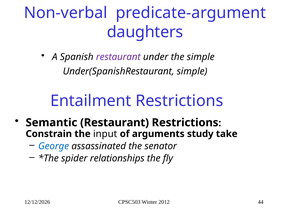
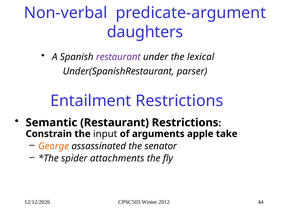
the simple: simple -> lexical
Under(SpanishRestaurant simple: simple -> parser
study: study -> apple
George colour: blue -> orange
relationships: relationships -> attachments
